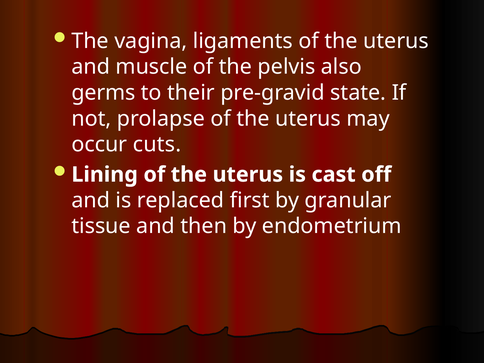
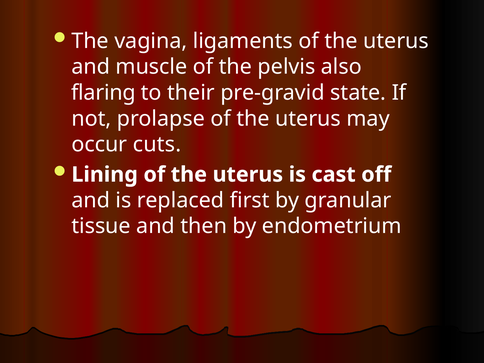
germs: germs -> flaring
